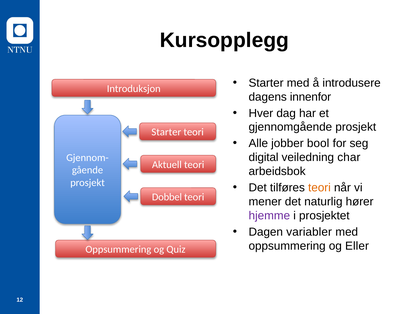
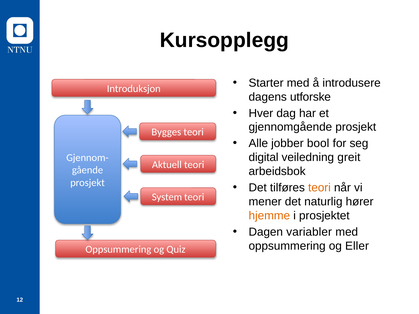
innenfor: innenfor -> utforske
Starter at (166, 132): Starter -> Bygges
char: char -> greit
Dobbel: Dobbel -> System
hjemme colour: purple -> orange
